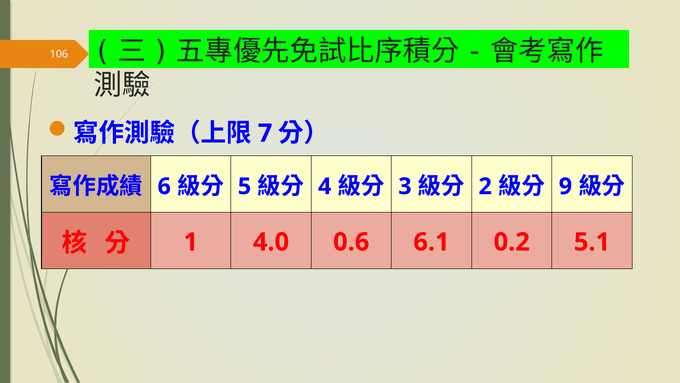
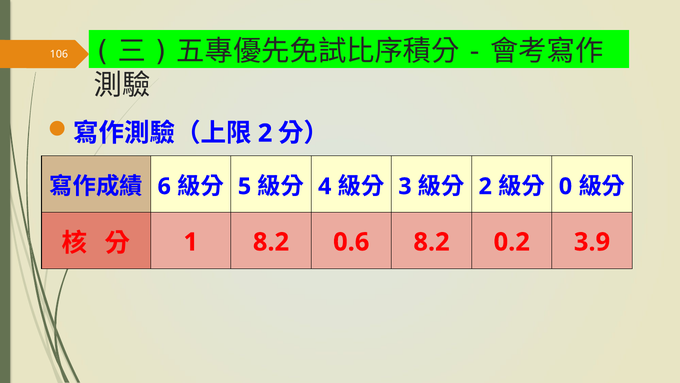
7 at (265, 133): 7 -> 2
9: 9 -> 0
1 4.0: 4.0 -> 8.2
0.6 6.1: 6.1 -> 8.2
5.1: 5.1 -> 3.9
